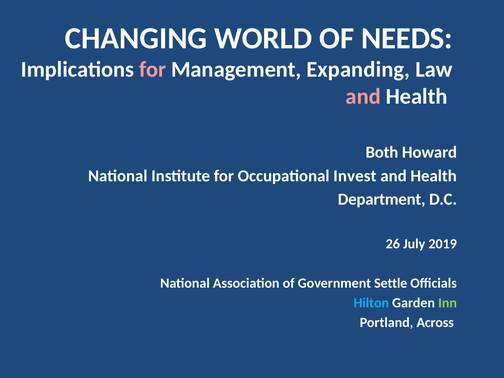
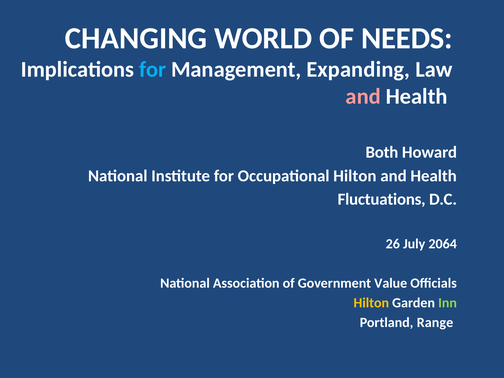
for at (153, 70) colour: pink -> light blue
Occupational Invest: Invest -> Hilton
Department: Department -> Fluctuations
2019: 2019 -> 2064
Settle: Settle -> Value
Hilton at (371, 303) colour: light blue -> yellow
Across: Across -> Range
